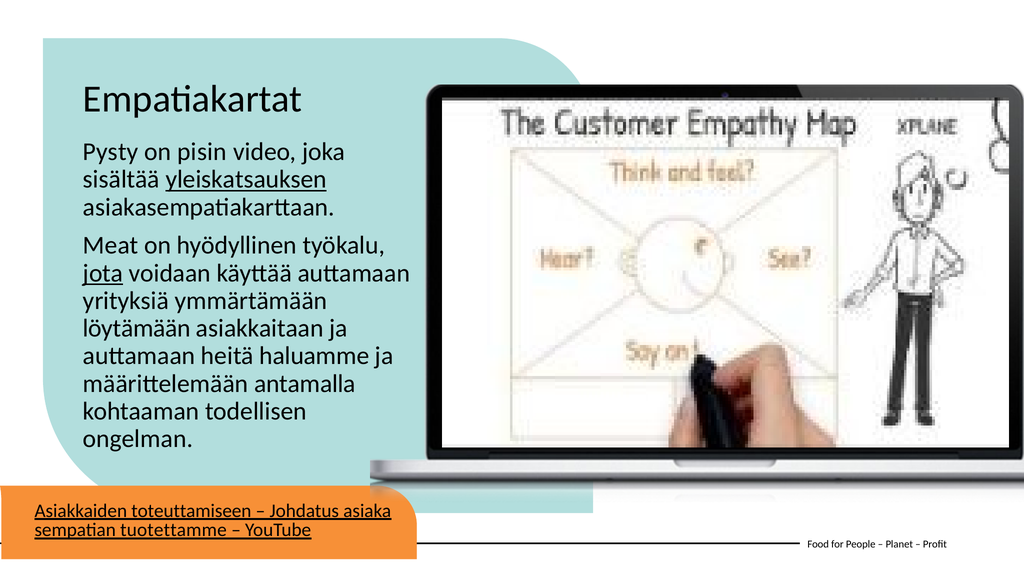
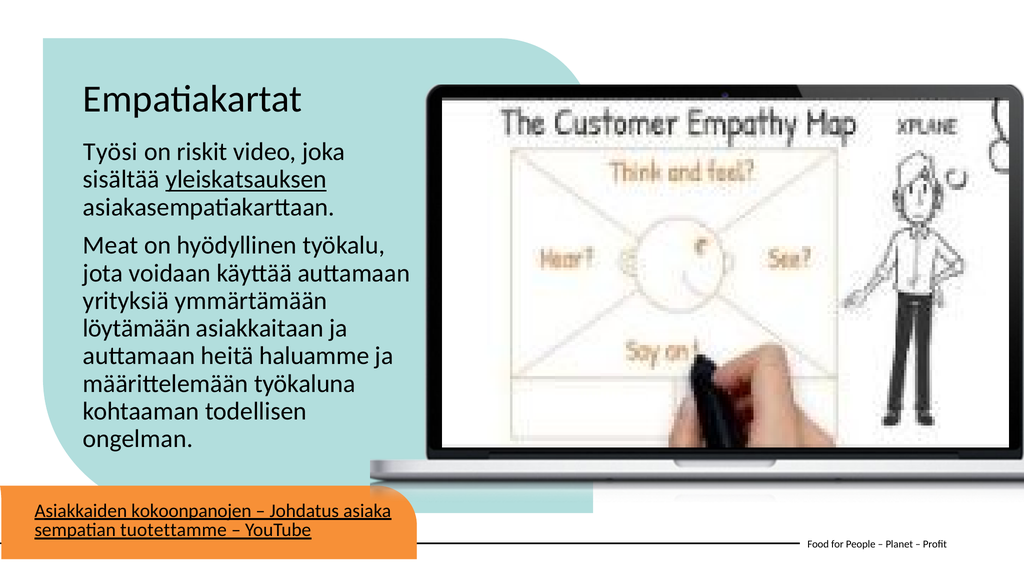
Pysty: Pysty -> Työsi
pisin: pisin -> riskit
jota underline: present -> none
antamalla: antamalla -> työkaluna
toteuttamiseen: toteuttamiseen -> kokoonpanojen
